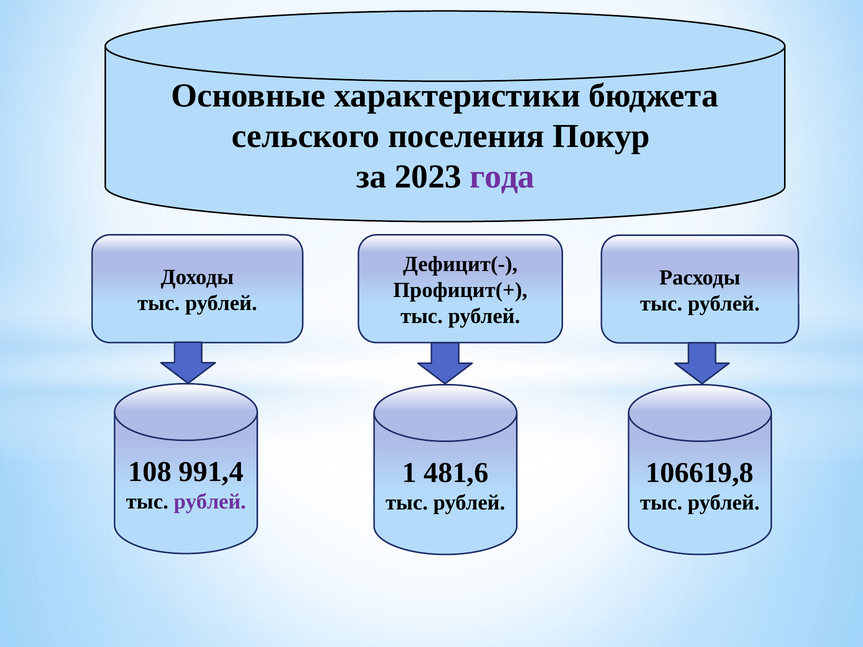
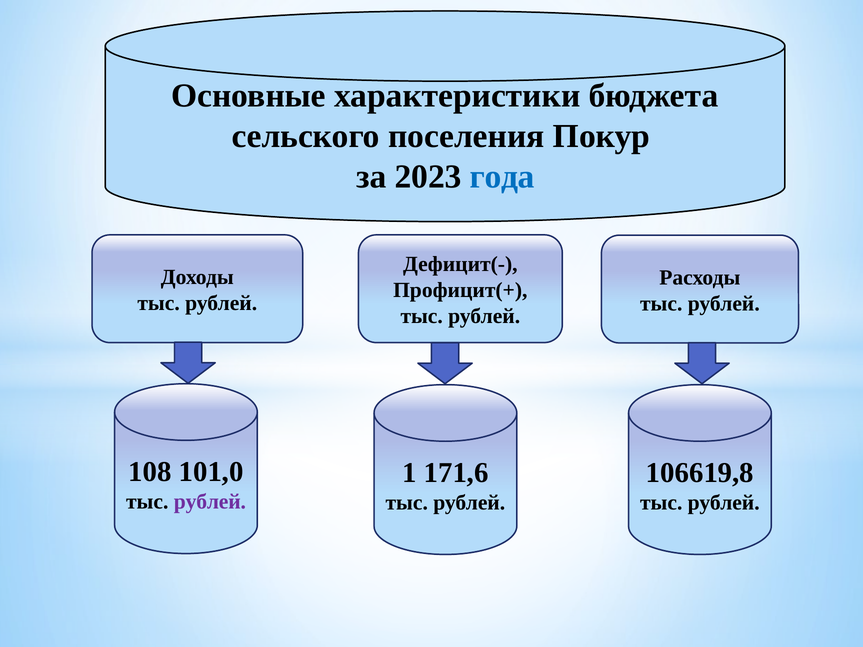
года colour: purple -> blue
991,4: 991,4 -> 101,0
481,6: 481,6 -> 171,6
